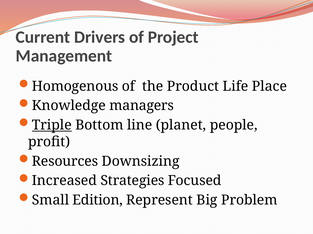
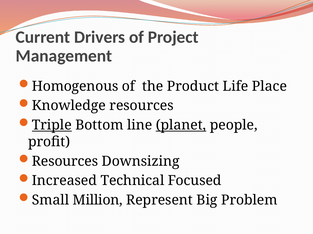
Knowledge managers: managers -> resources
planet underline: none -> present
Strategies: Strategies -> Technical
Edition: Edition -> Million
